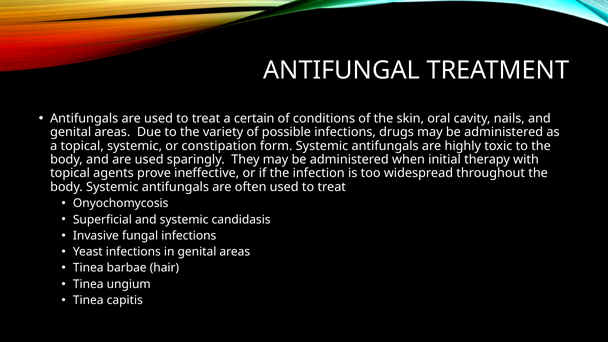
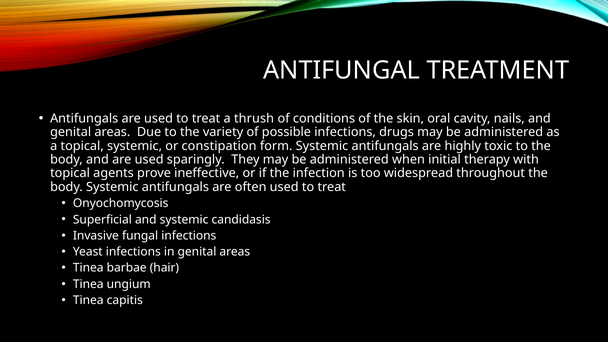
certain: certain -> thrush
